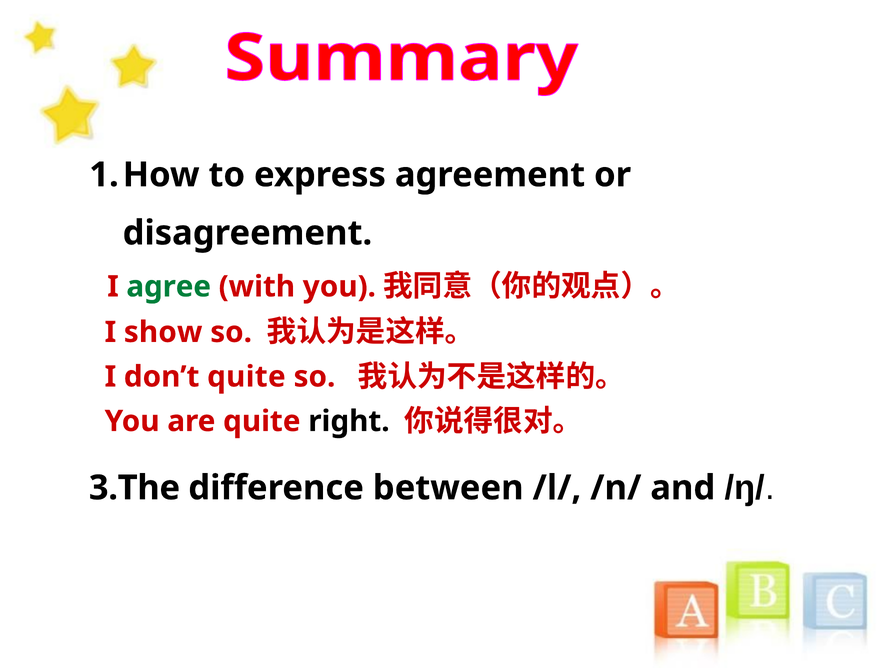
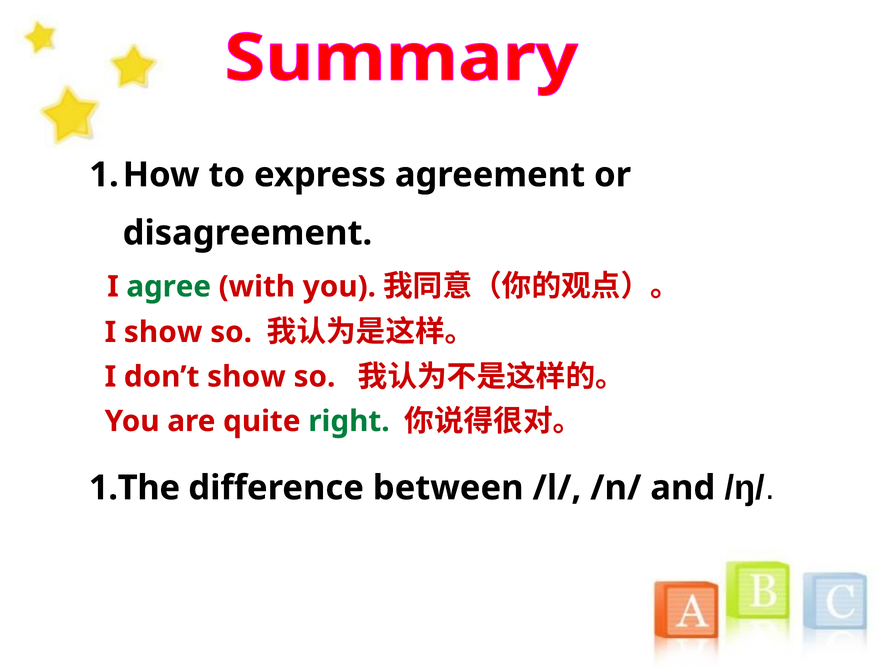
don’t quite: quite -> show
right colour: black -> green
3.The: 3.The -> 1.The
